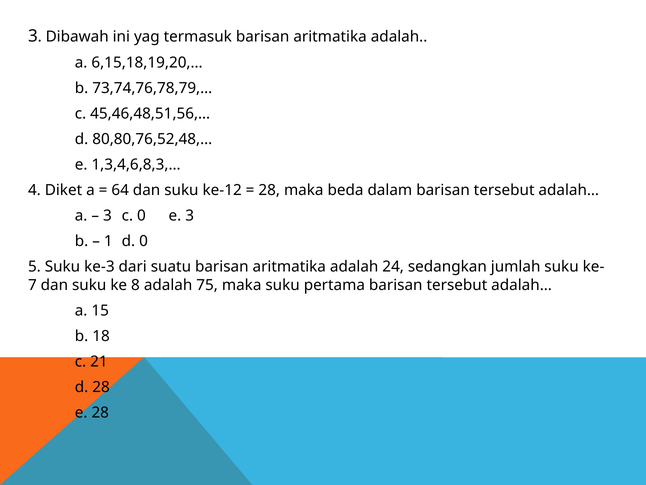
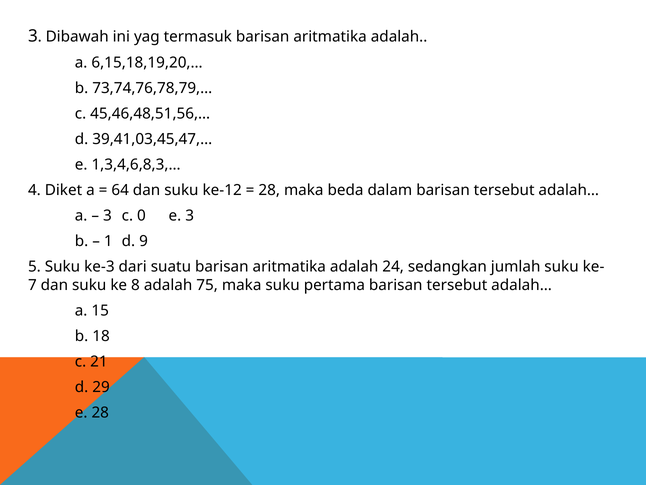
80,80,76,52,48,…: 80,80,76,52,48,… -> 39,41,03,45,47,…
d 0: 0 -> 9
d 28: 28 -> 29
